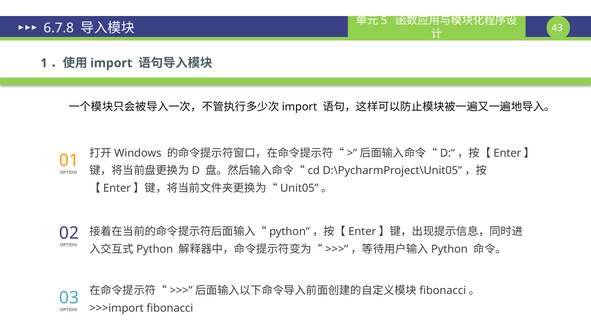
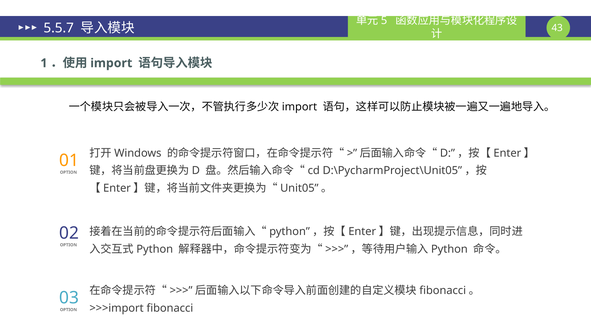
6.7.8: 6.7.8 -> 5.5.7
